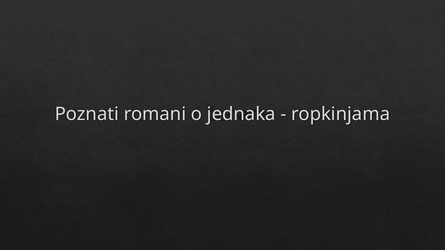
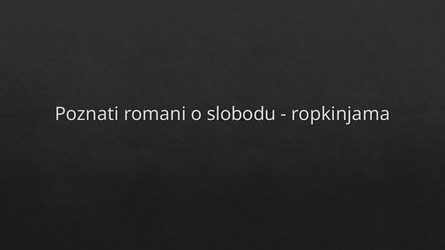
jednaka: jednaka -> slobodu
